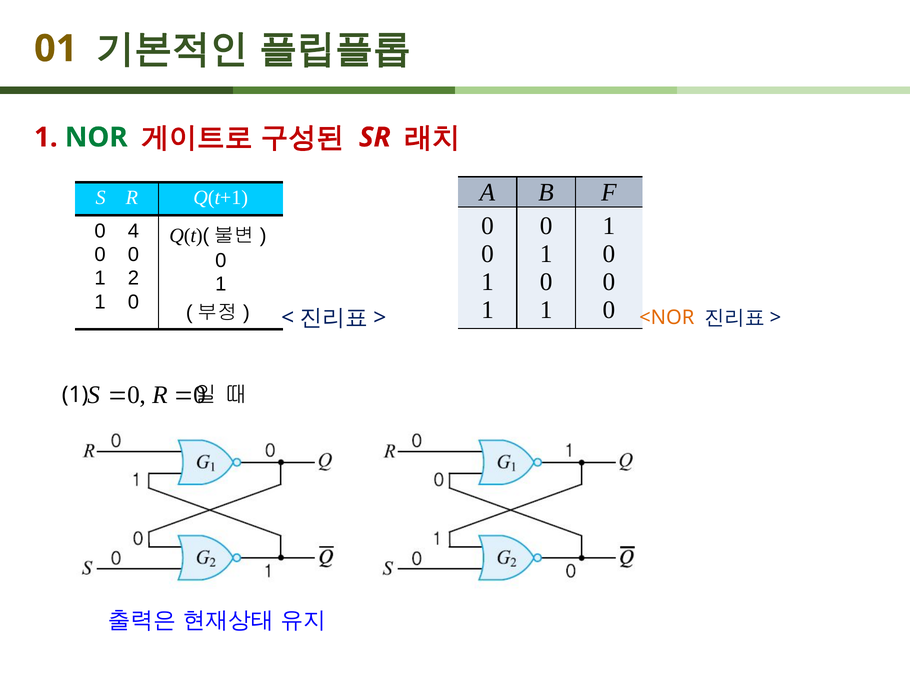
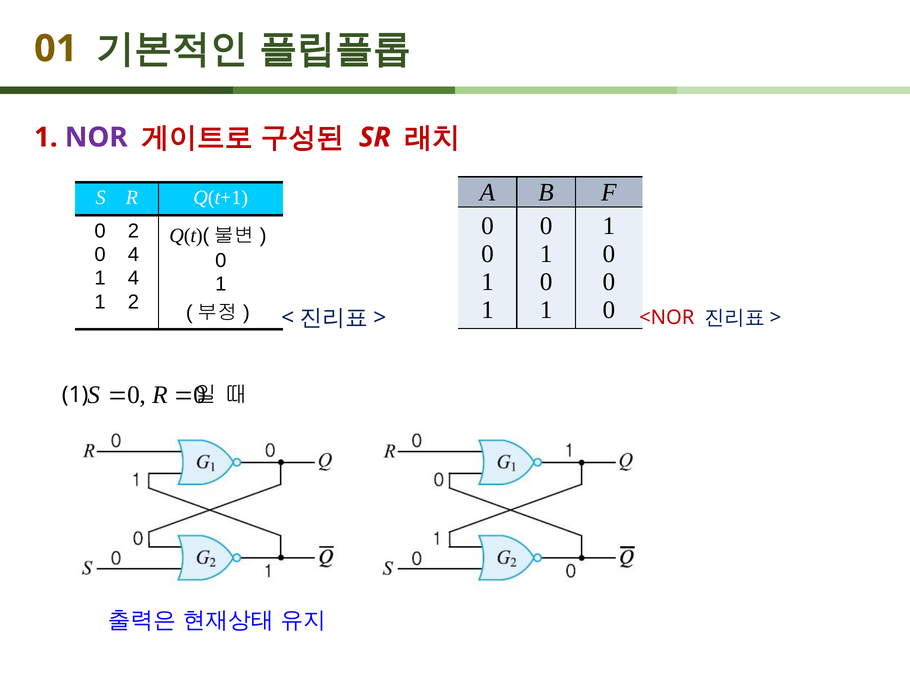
NOR colour: green -> purple
0 4: 4 -> 2
0 at (133, 255): 0 -> 4
1 2: 2 -> 4
0 at (133, 302): 0 -> 2
<NOR colour: orange -> red
